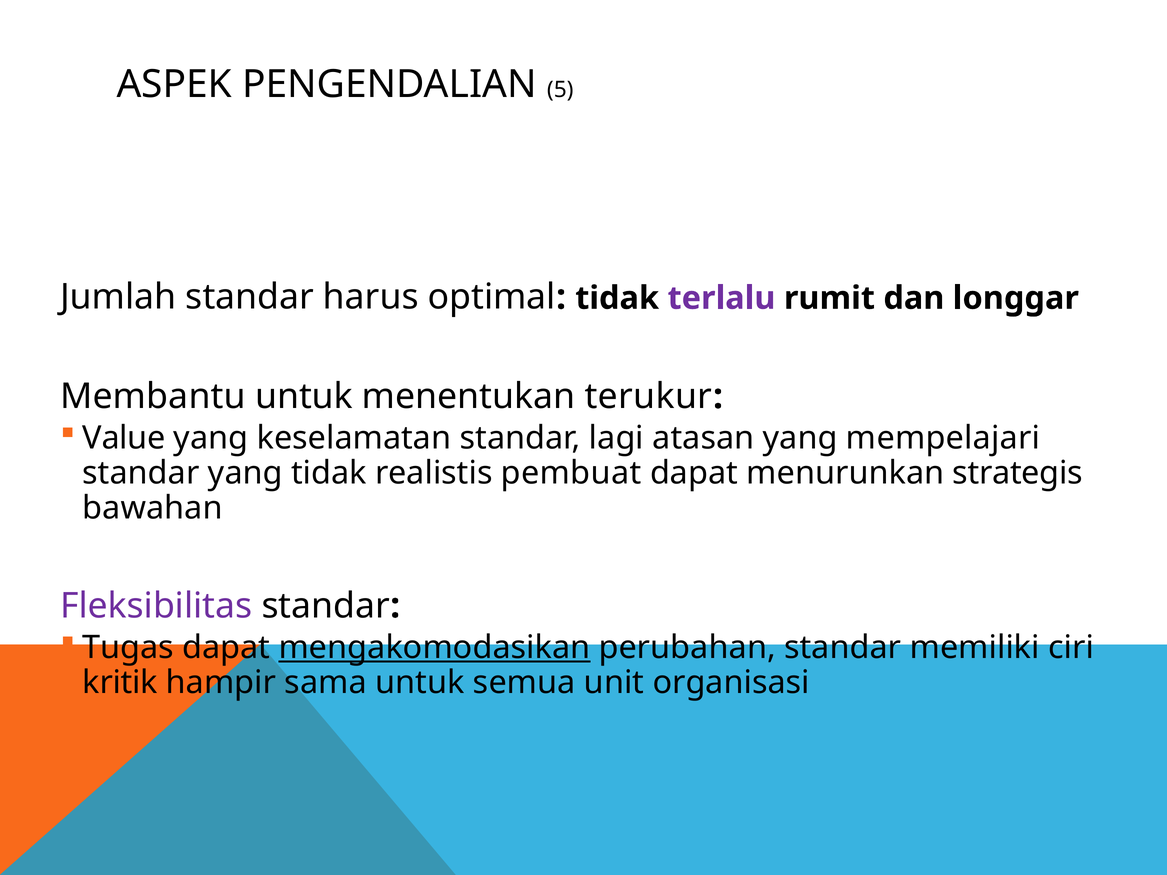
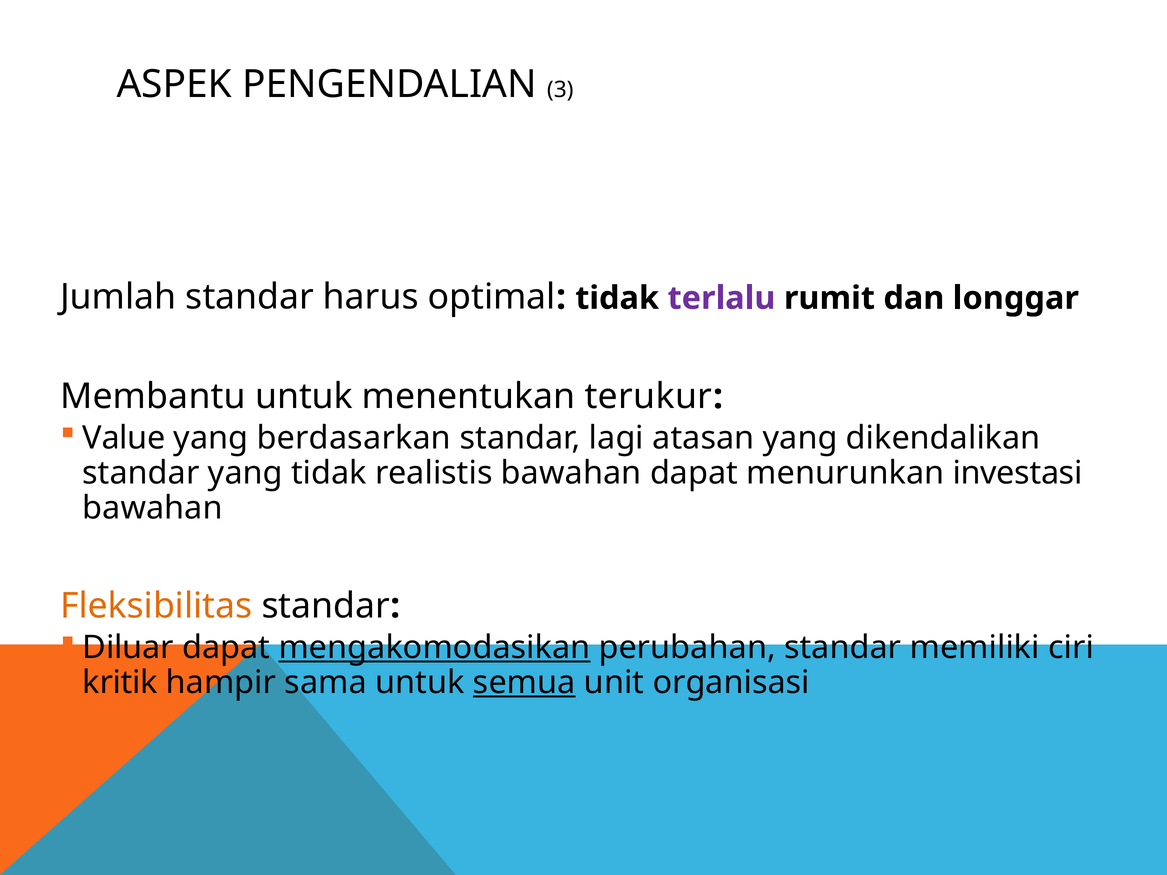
5: 5 -> 3
keselamatan: keselamatan -> berdasarkan
mempelajari: mempelajari -> dikendalikan
realistis pembuat: pembuat -> bawahan
strategis: strategis -> investasi
Fleksibilitas colour: purple -> orange
Tugas: Tugas -> Diluar
semua underline: none -> present
